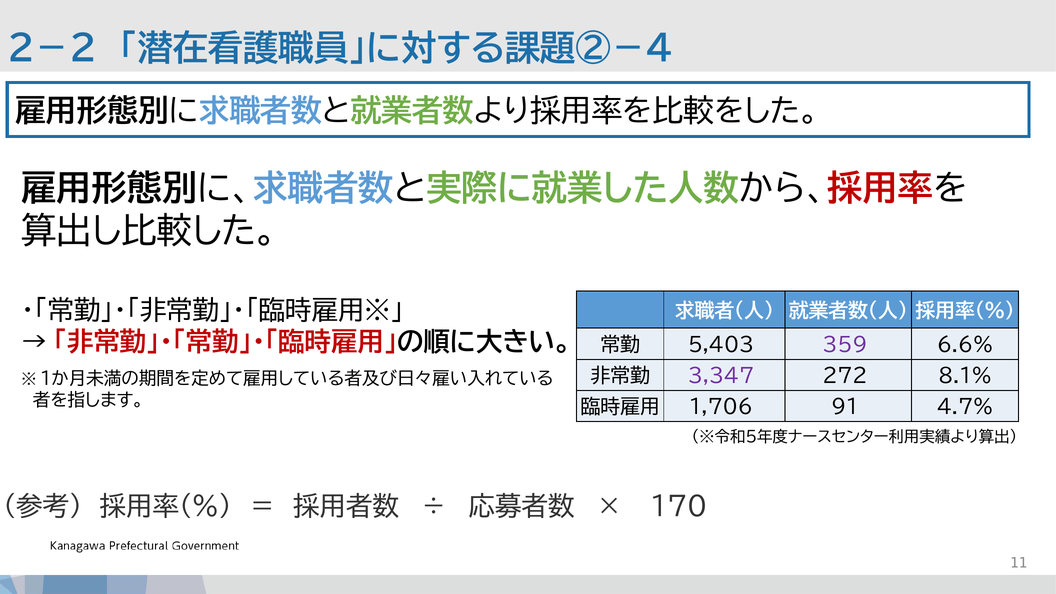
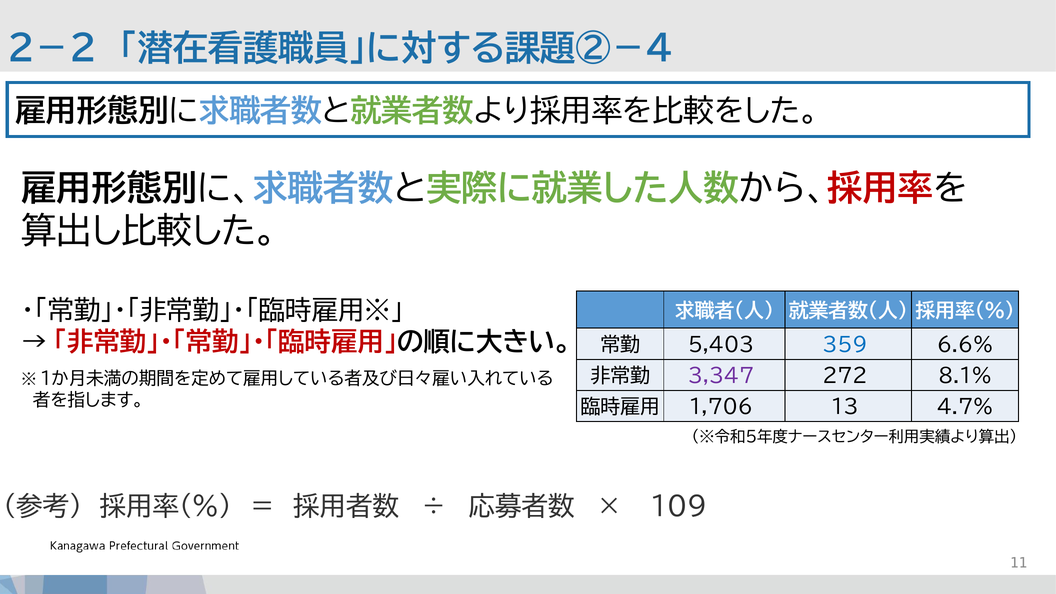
359 colour: purple -> blue
91: 91 -> 13
170: 170 -> 109
